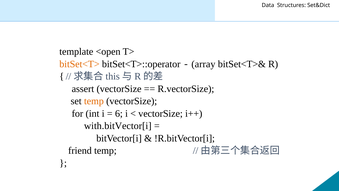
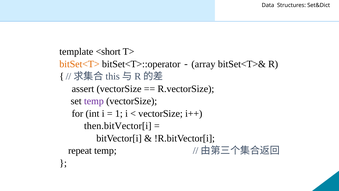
<open: <open -> <short
temp at (94, 101) colour: orange -> purple
6: 6 -> 1
with.bitVector[i: with.bitVector[i -> then.bitVector[i
friend: friend -> repeat
